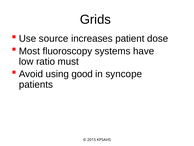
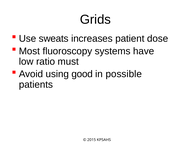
source: source -> sweats
syncope: syncope -> possible
